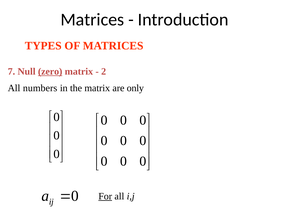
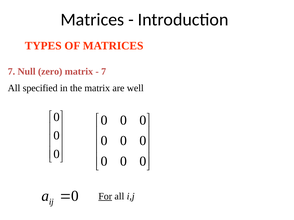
zero underline: present -> none
2 at (104, 72): 2 -> 7
numbers: numbers -> specified
only: only -> well
